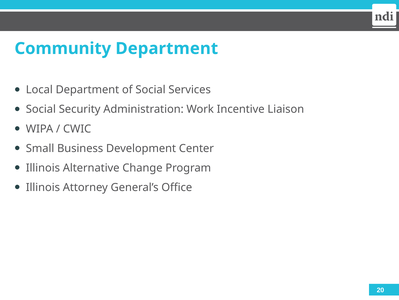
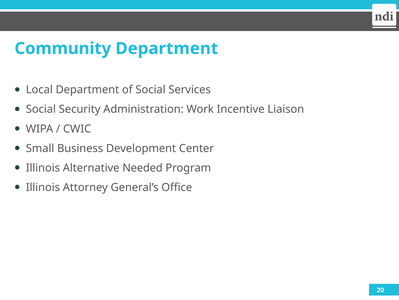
Change: Change -> Needed
